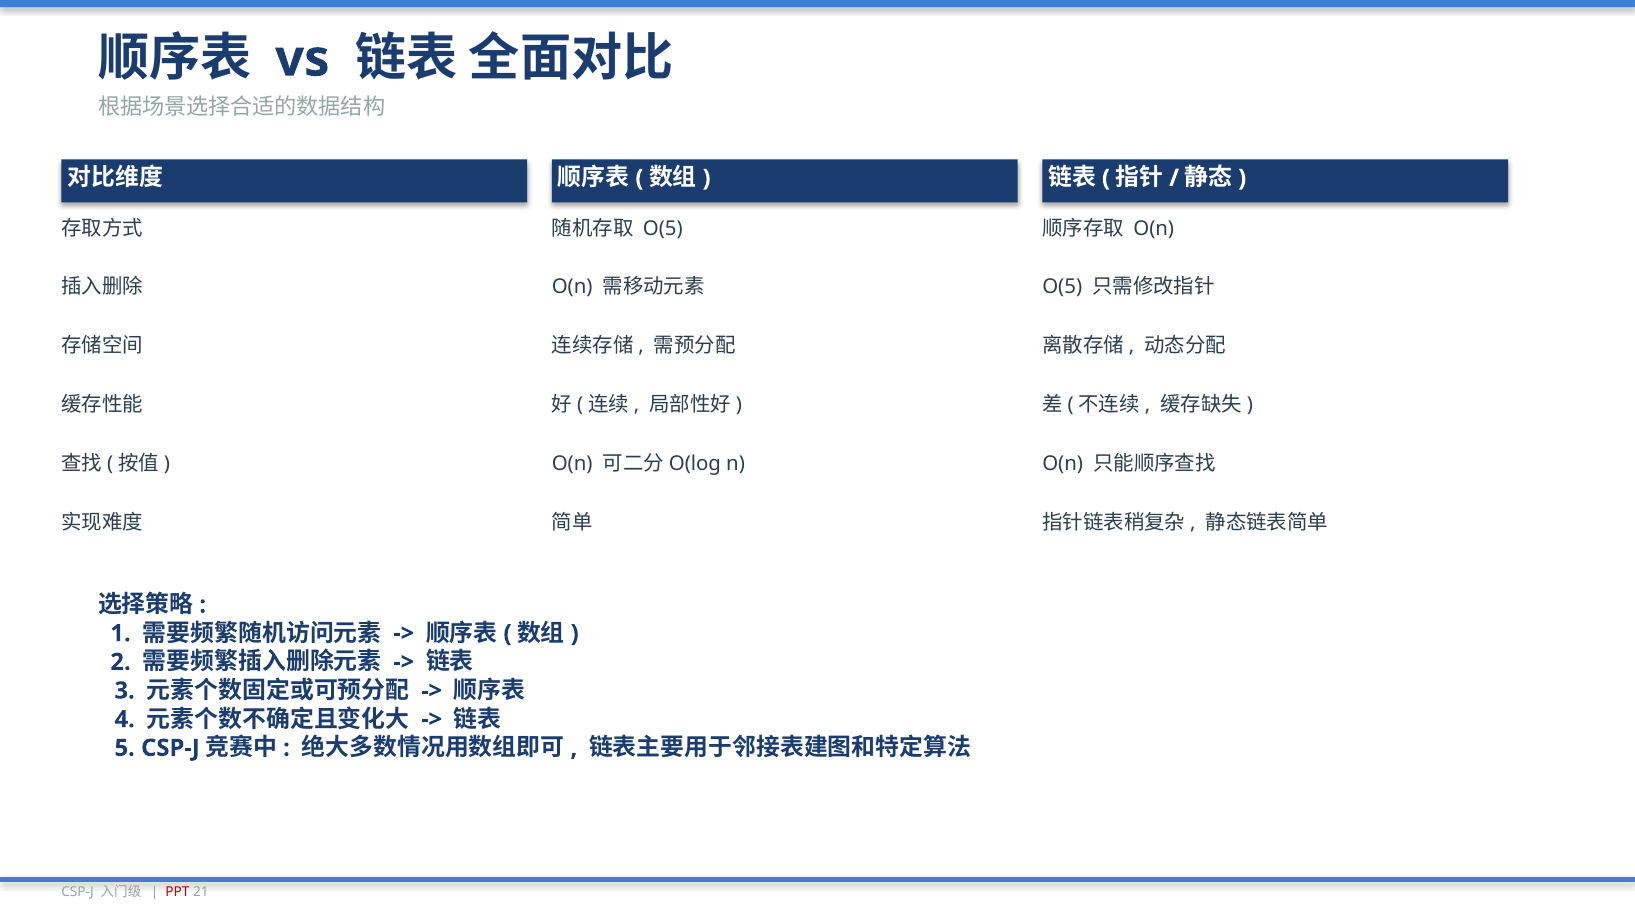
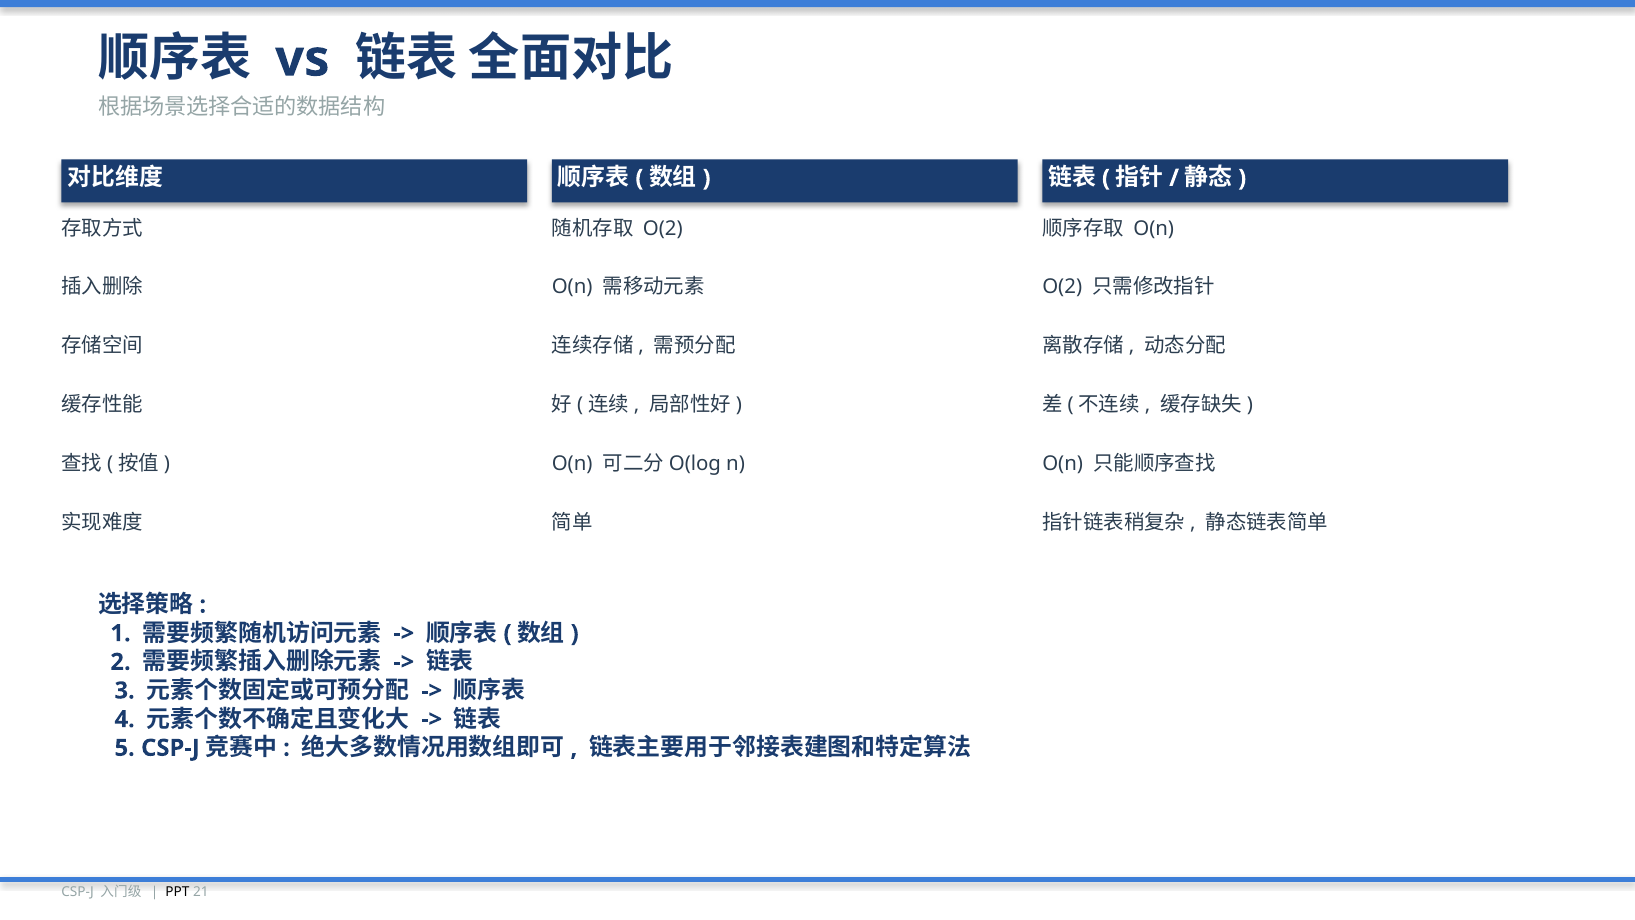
O(5 at (663, 228): O(5 -> O(2
O(5 at (1062, 287): O(5 -> O(2
PPT colour: red -> black
